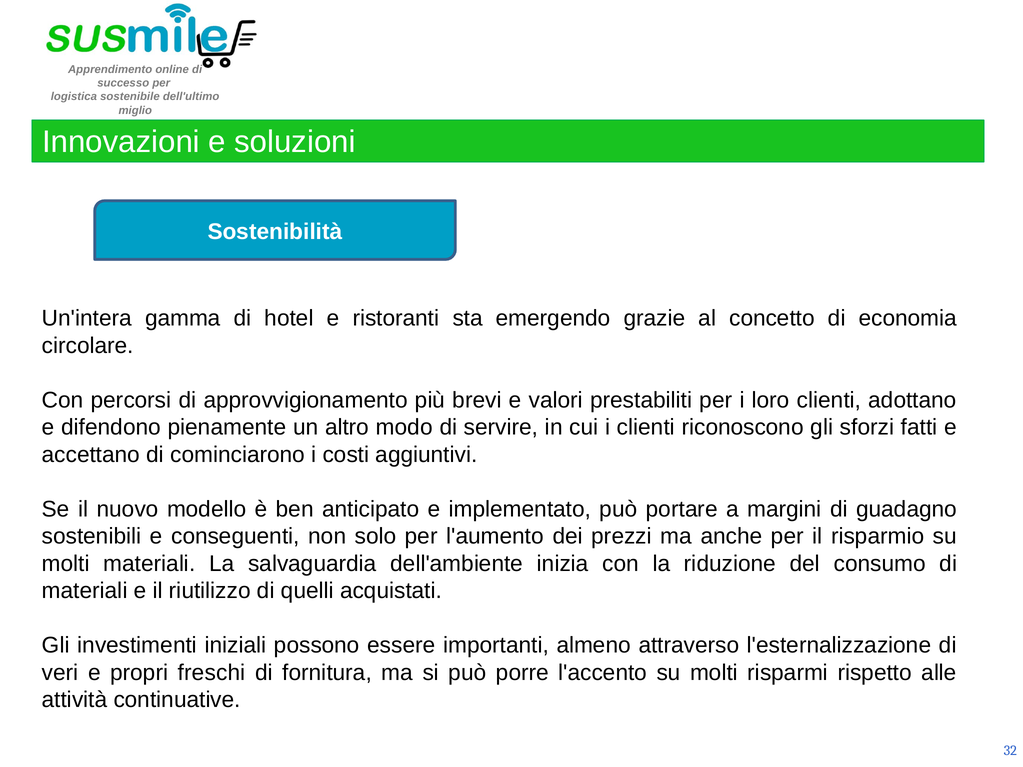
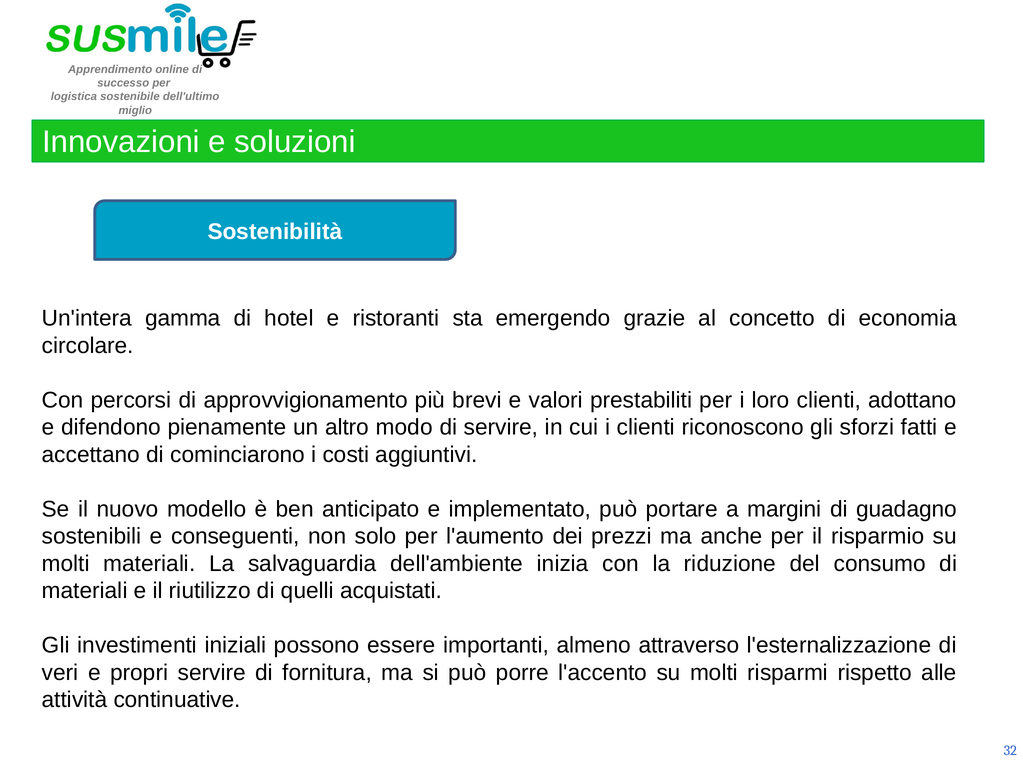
propri freschi: freschi -> servire
